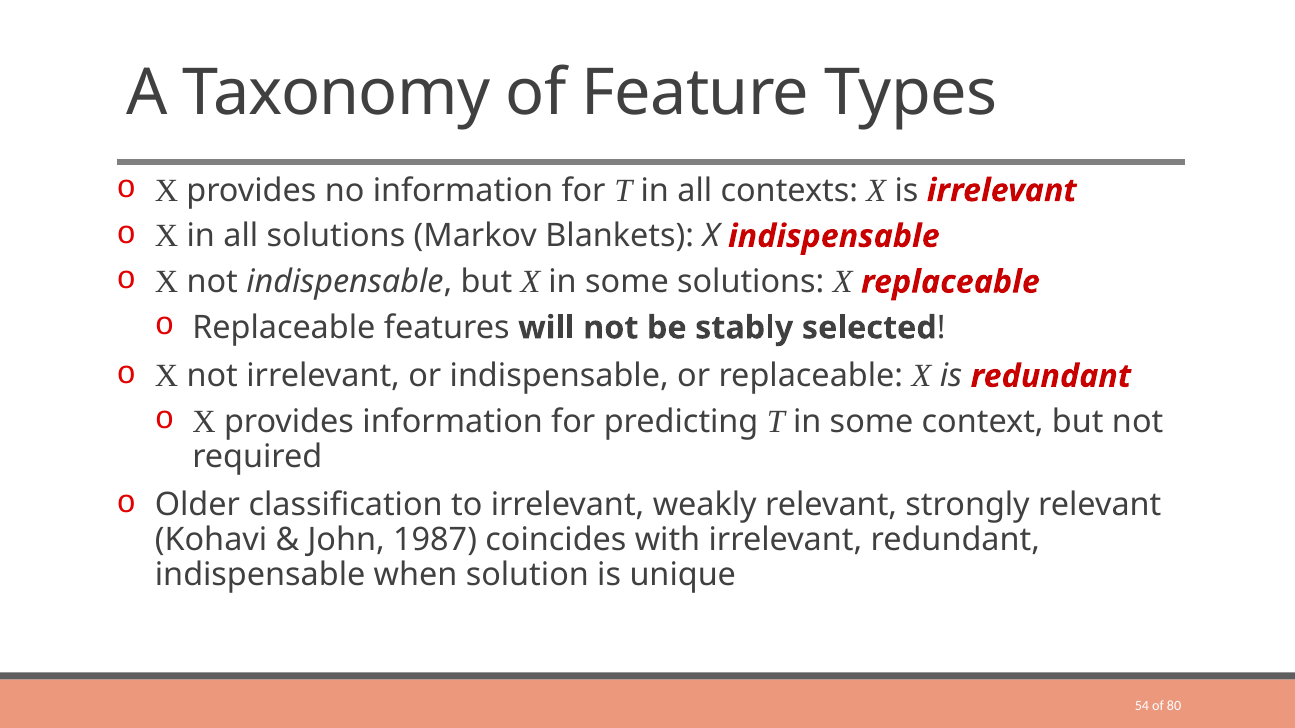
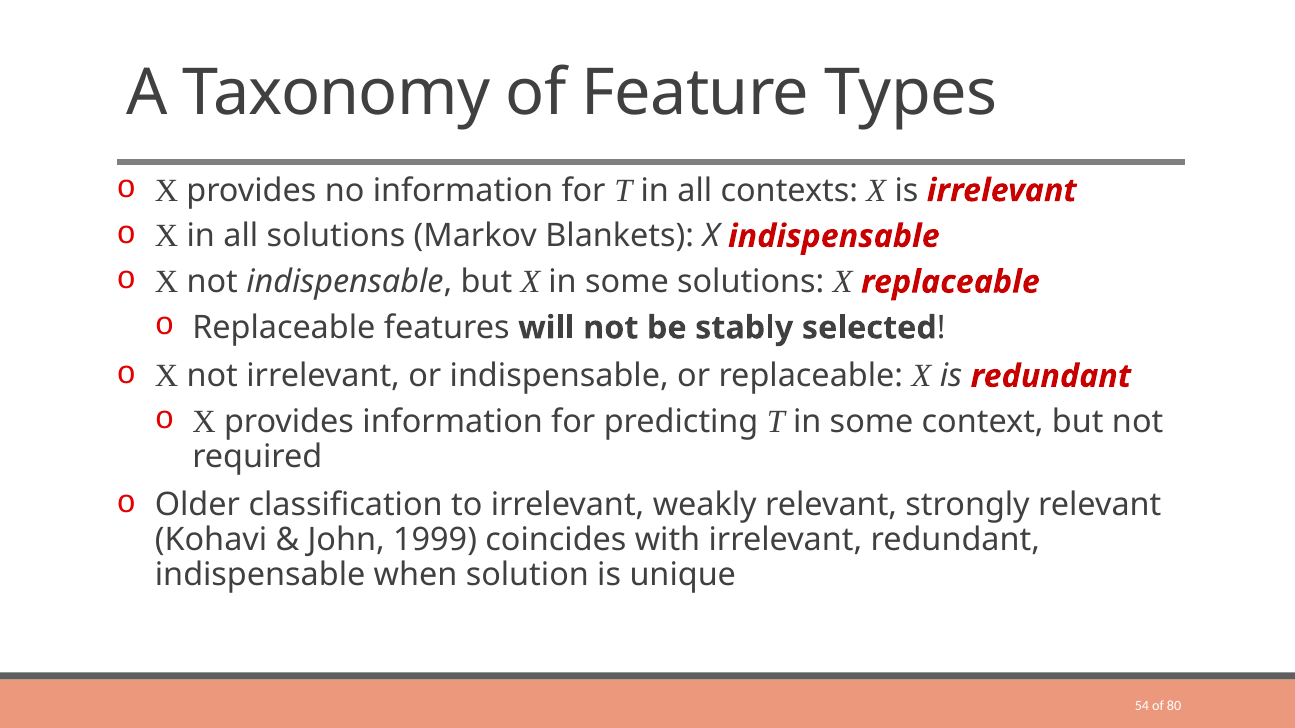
1987: 1987 -> 1999
